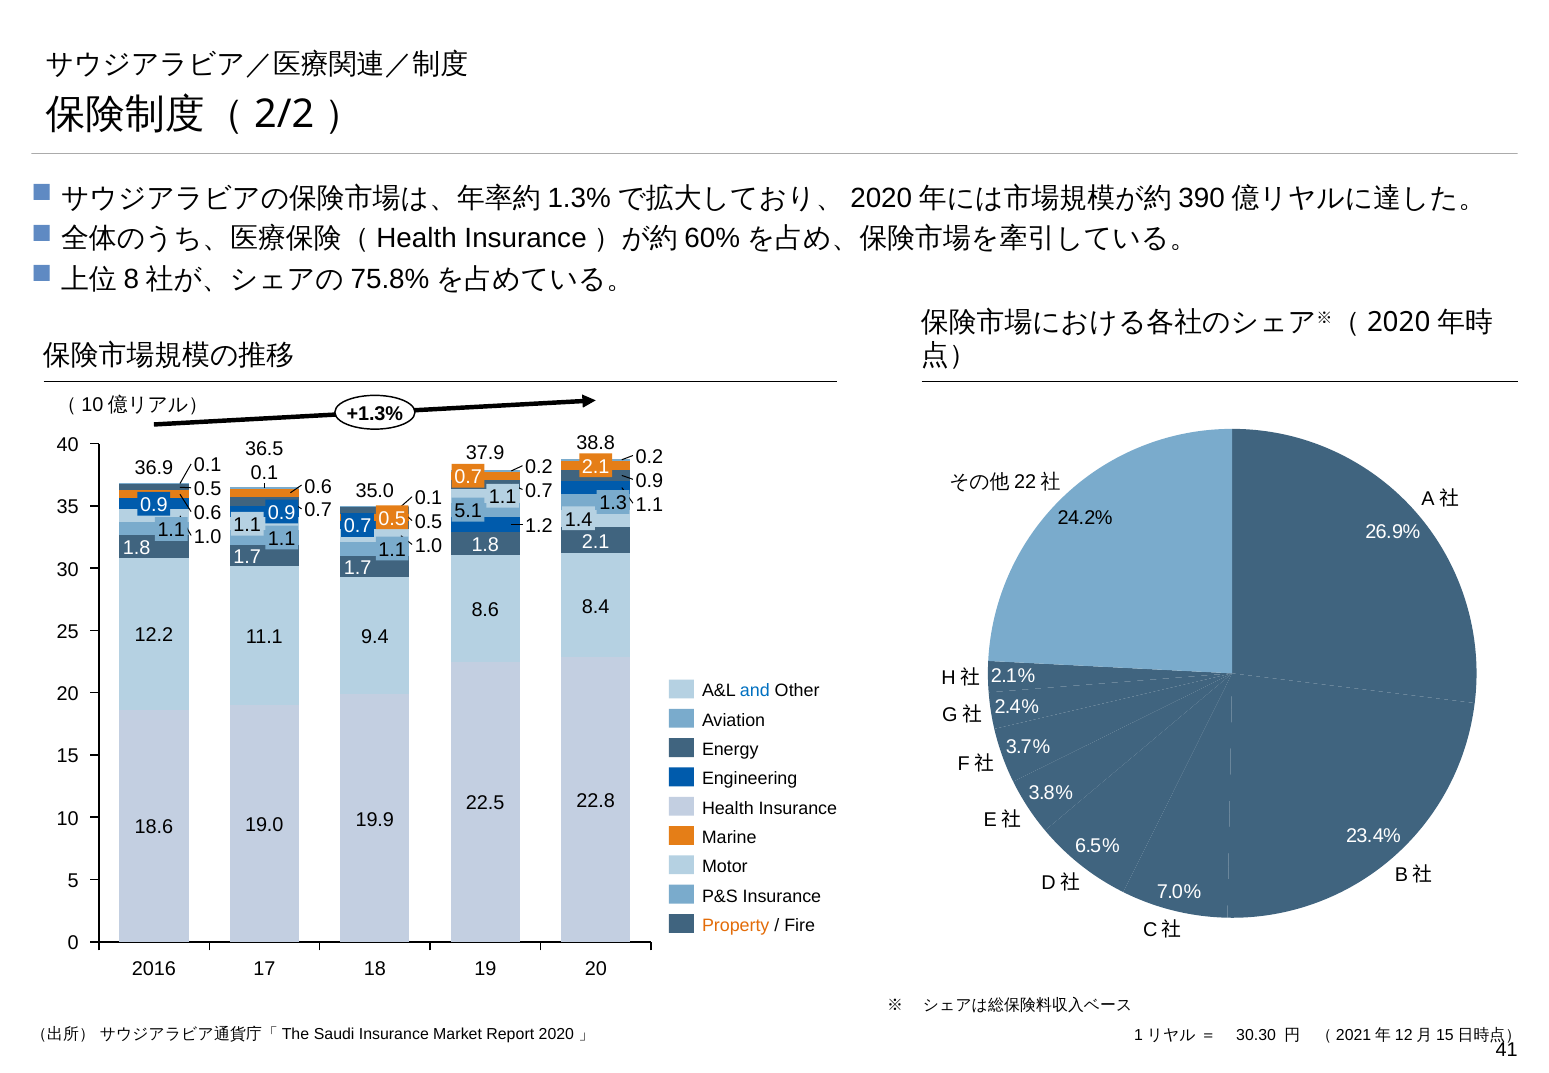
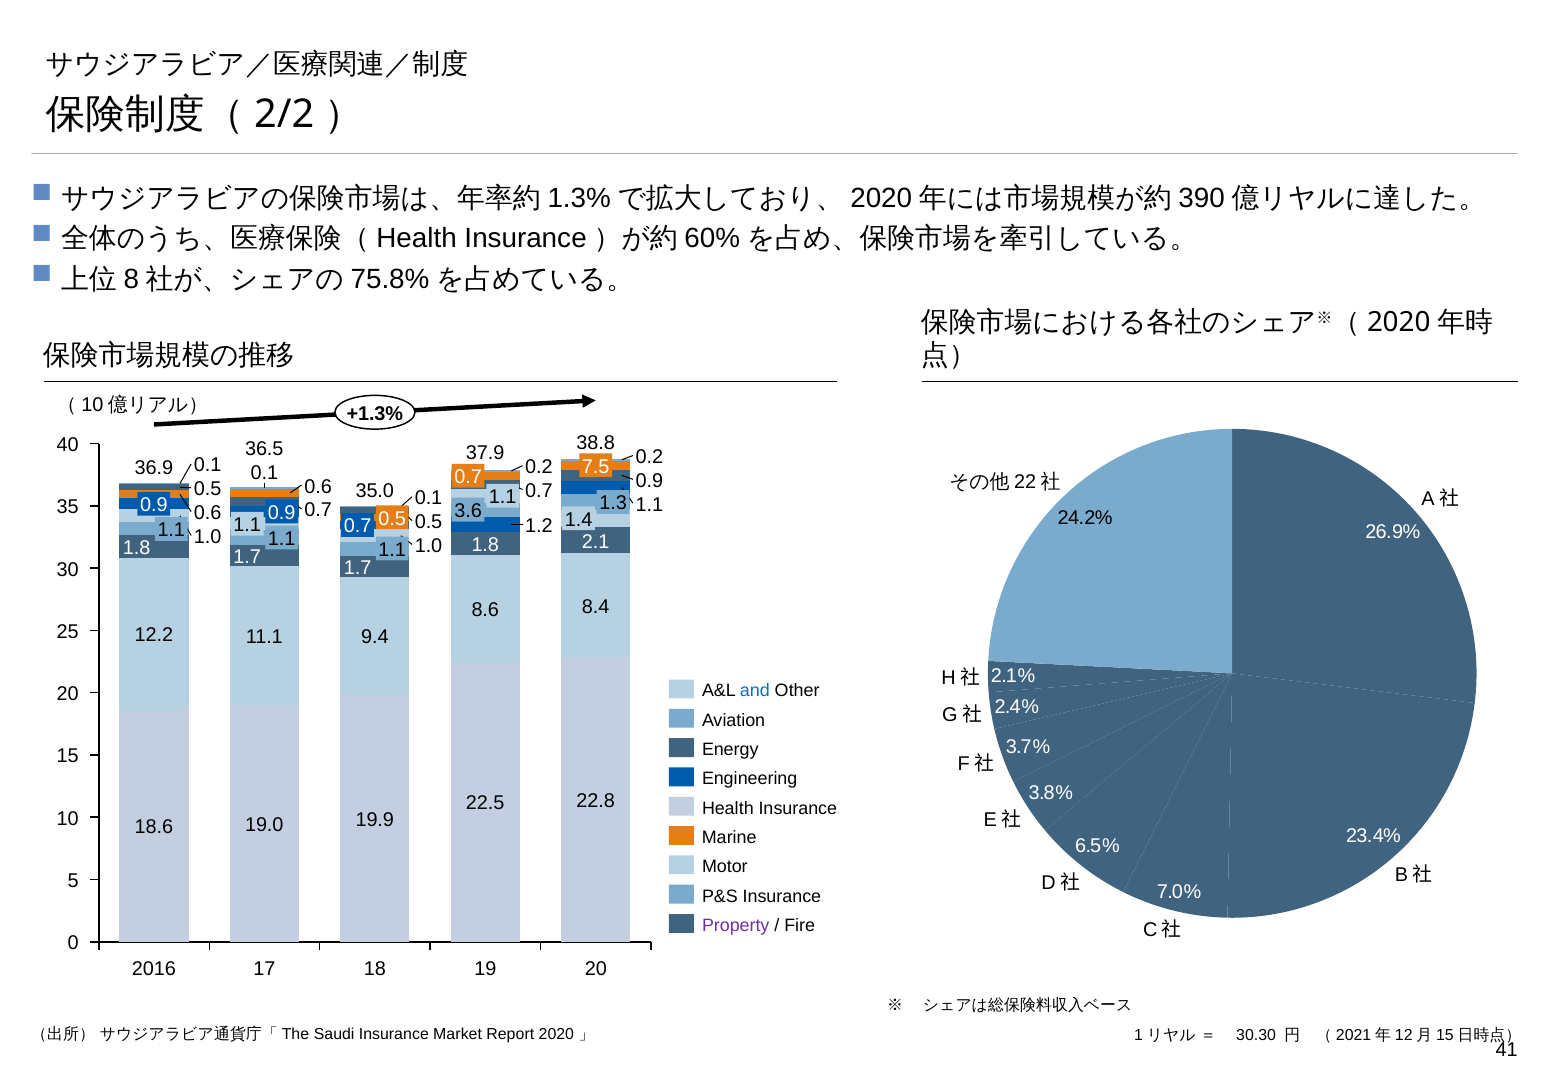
2.1 at (596, 466): 2.1 -> 7.5
5.1: 5.1 -> 3.6
Property colour: orange -> purple
